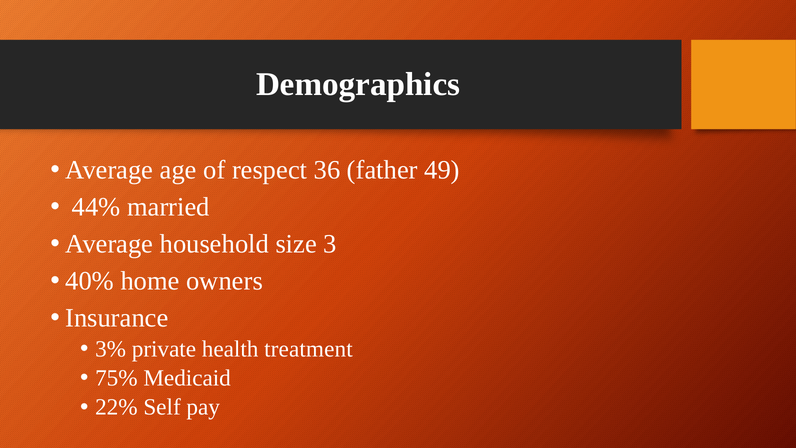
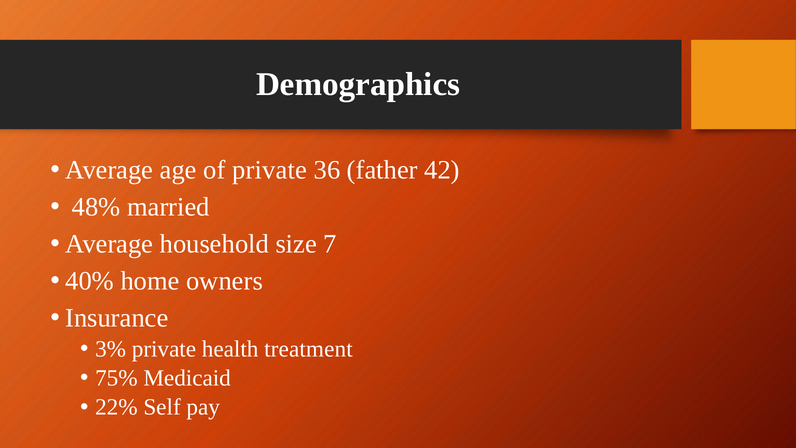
of respect: respect -> private
49: 49 -> 42
44%: 44% -> 48%
3: 3 -> 7
